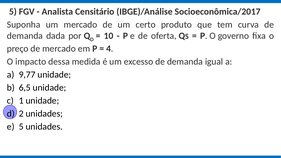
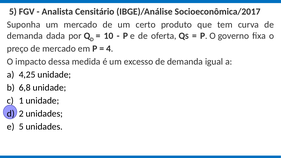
9,77: 9,77 -> 4,25
6,5: 6,5 -> 6,8
